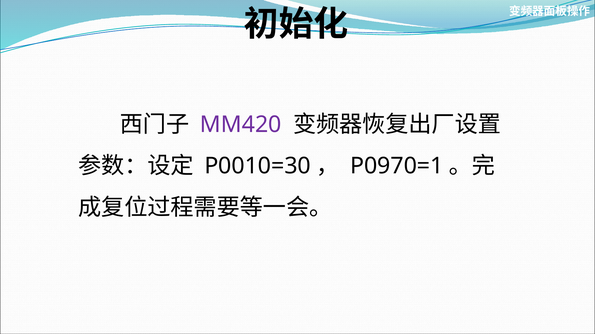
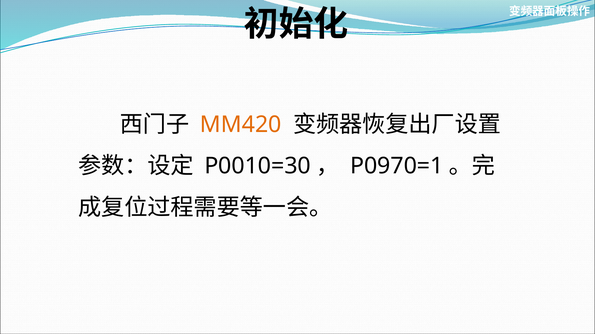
MM420 colour: purple -> orange
